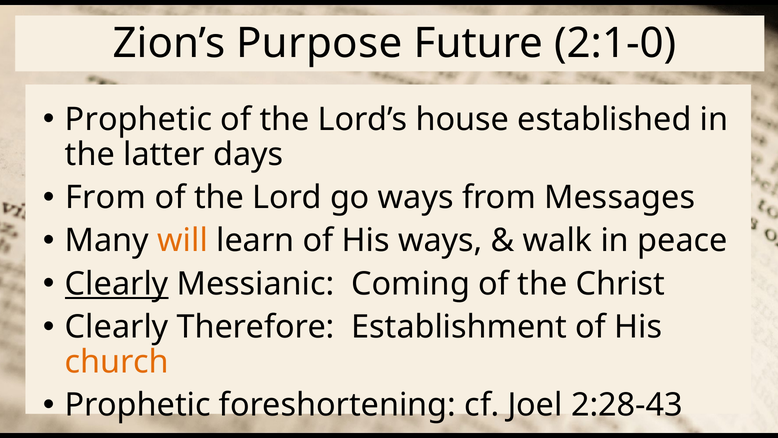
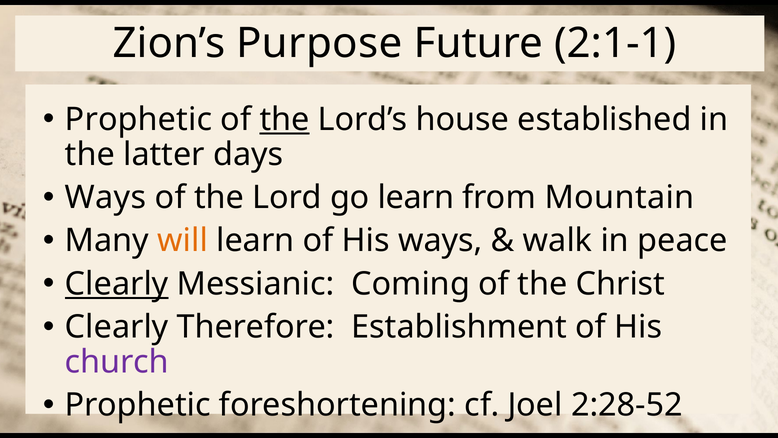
2:1-0: 2:1-0 -> 2:1-1
the at (285, 119) underline: none -> present
From at (106, 197): From -> Ways
go ways: ways -> learn
Messages: Messages -> Mountain
church colour: orange -> purple
2:28-43: 2:28-43 -> 2:28-52
